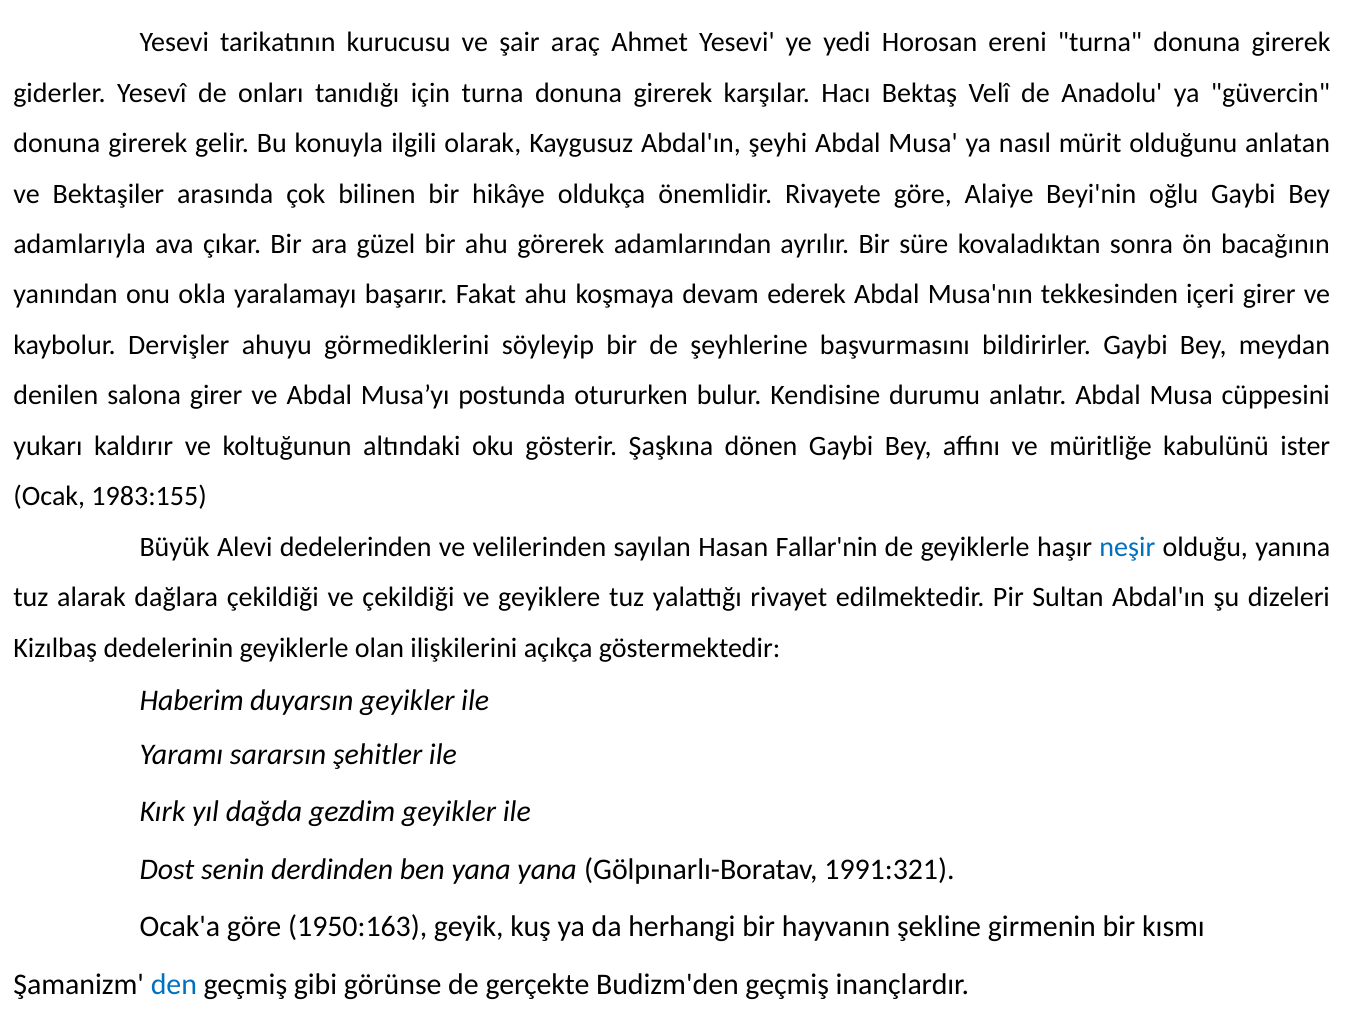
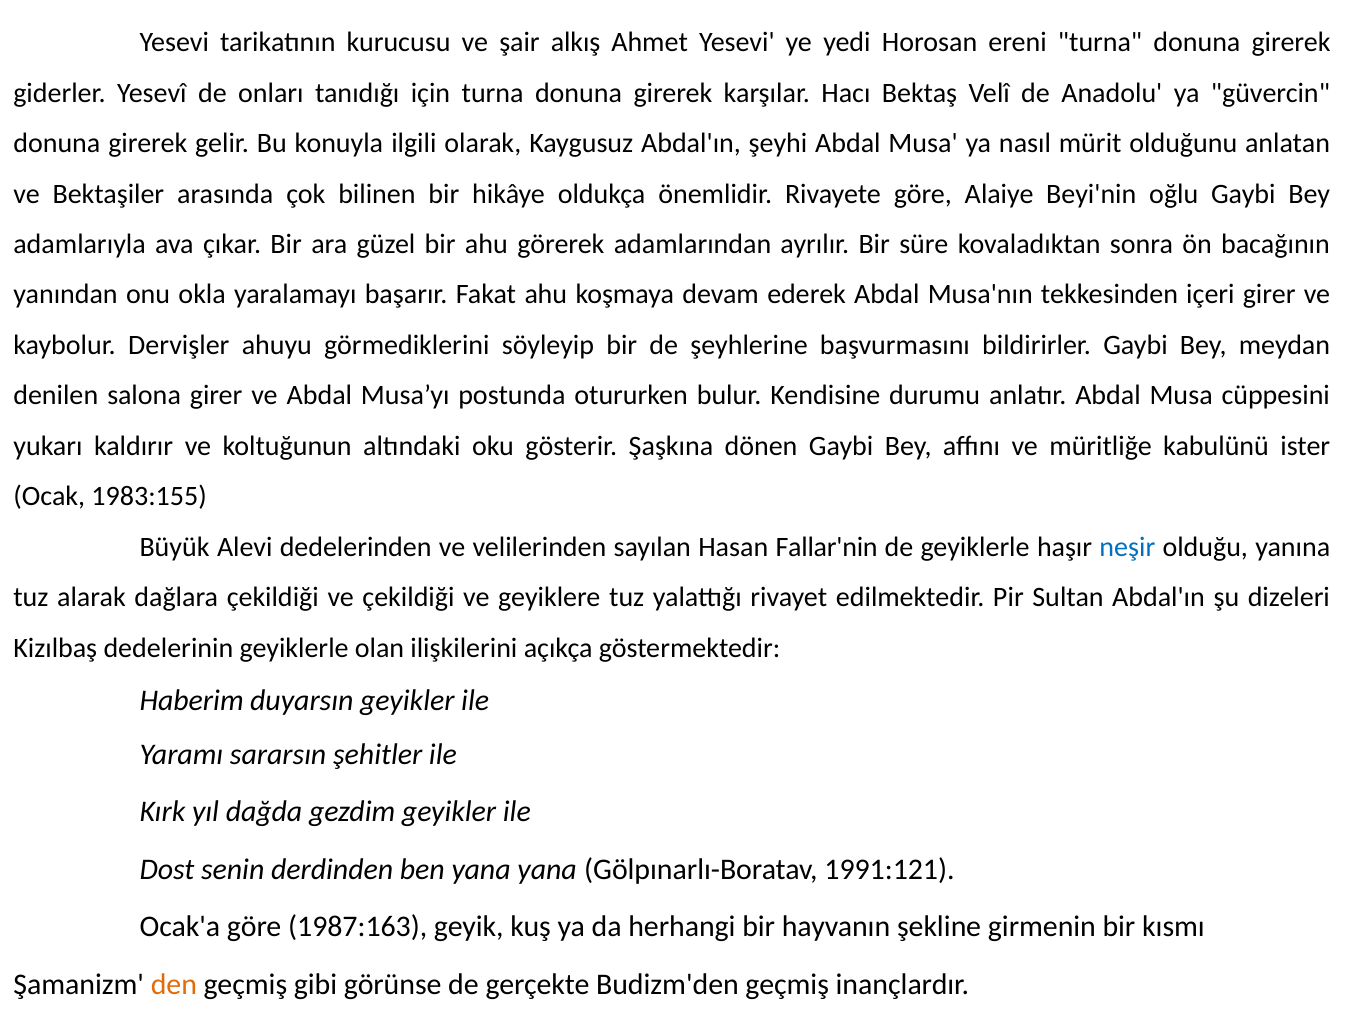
araç: araç -> alkış
1991:321: 1991:321 -> 1991:121
1950:163: 1950:163 -> 1987:163
den colour: blue -> orange
